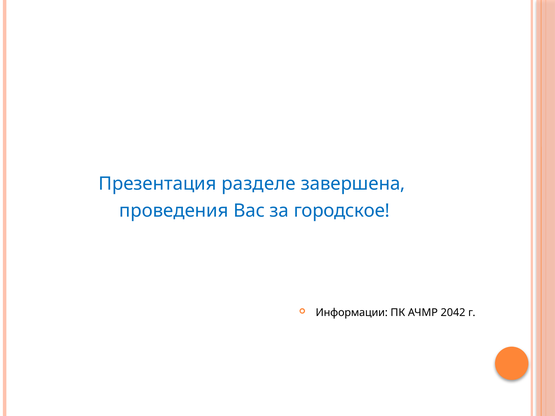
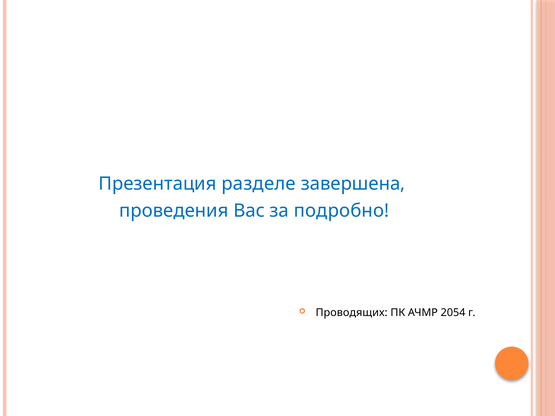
городское: городское -> подробно
Информации: Информации -> Проводящих
2042: 2042 -> 2054
